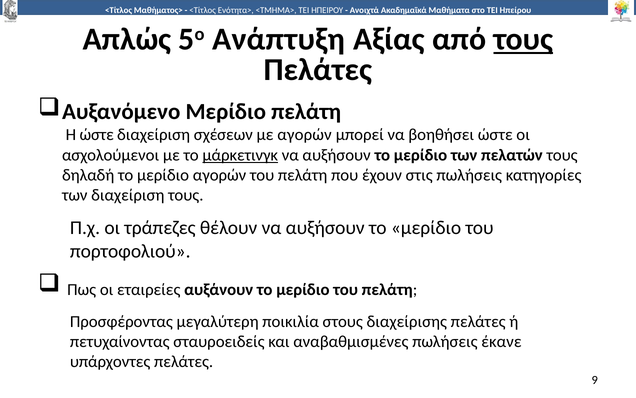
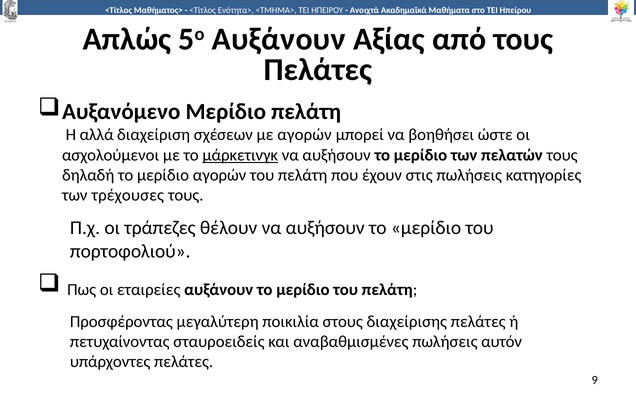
5ο Ανάπτυξη: Ανάπτυξη -> Αυξάνουν
τους at (523, 39) underline: present -> none
Η ώστε: ώστε -> αλλά
των διαχείριση: διαχείριση -> τρέχουσες
έκανε: έκανε -> αυτόν
